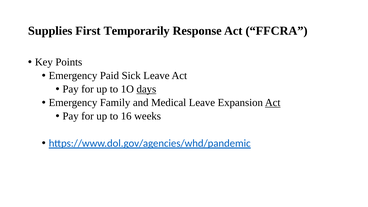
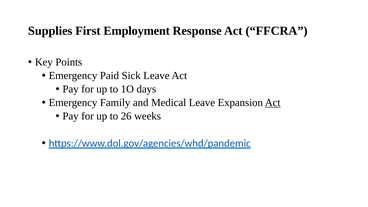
Temporarily: Temporarily -> Employment
days underline: present -> none
16: 16 -> 26
